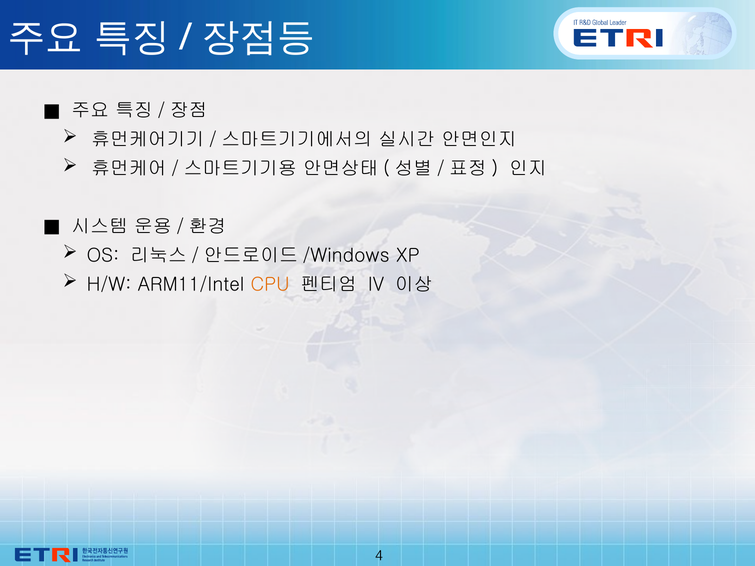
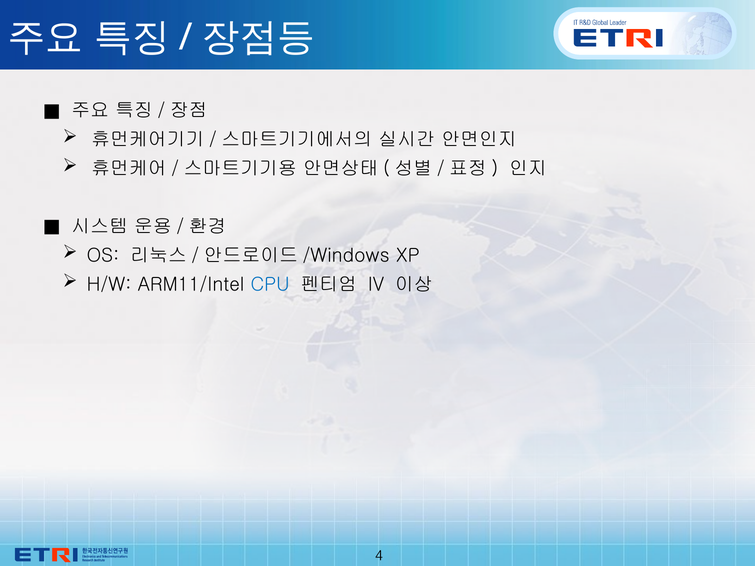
CPU colour: orange -> blue
